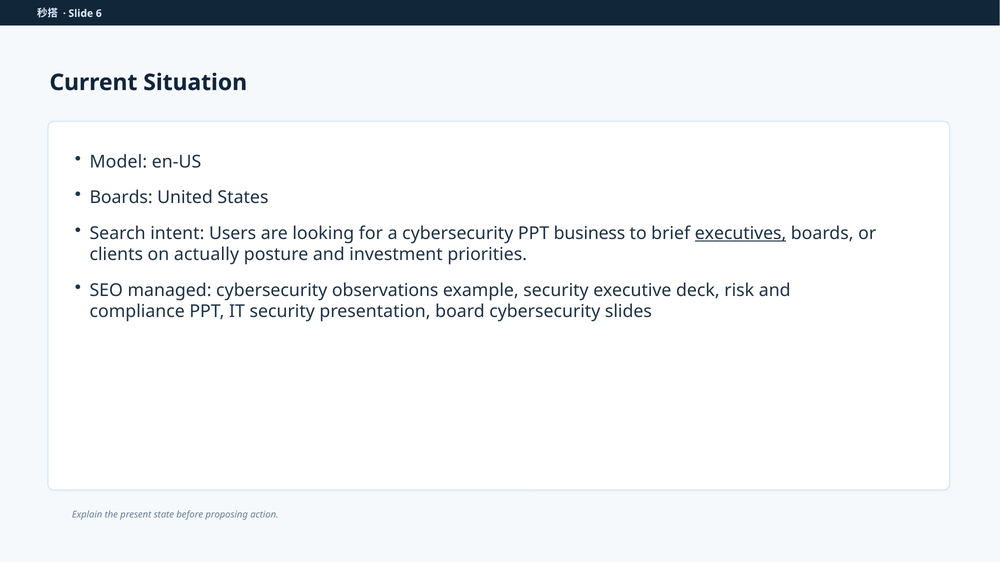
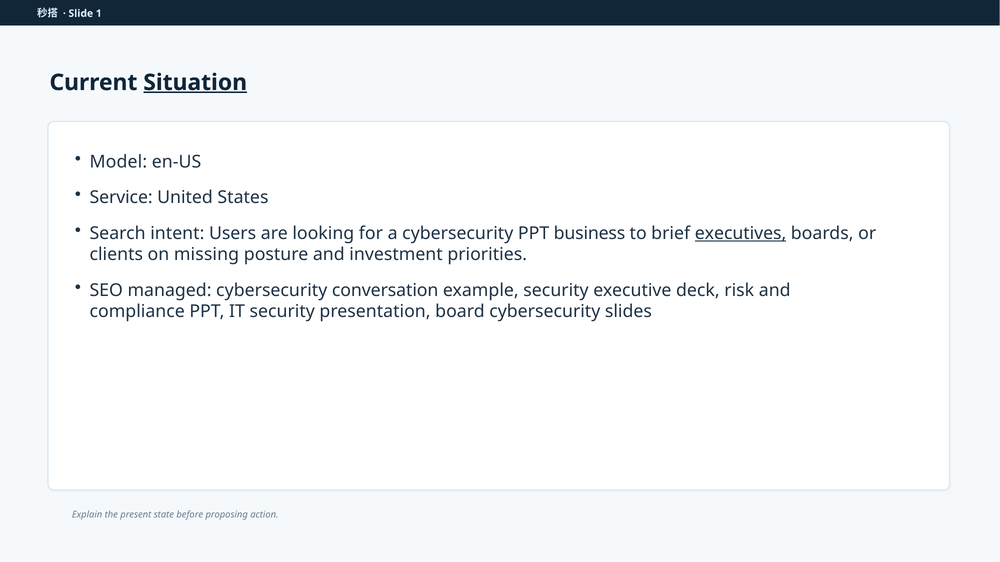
6: 6 -> 1
Situation underline: none -> present
Boards at (121, 198): Boards -> Service
actually: actually -> missing
observations: observations -> conversation
